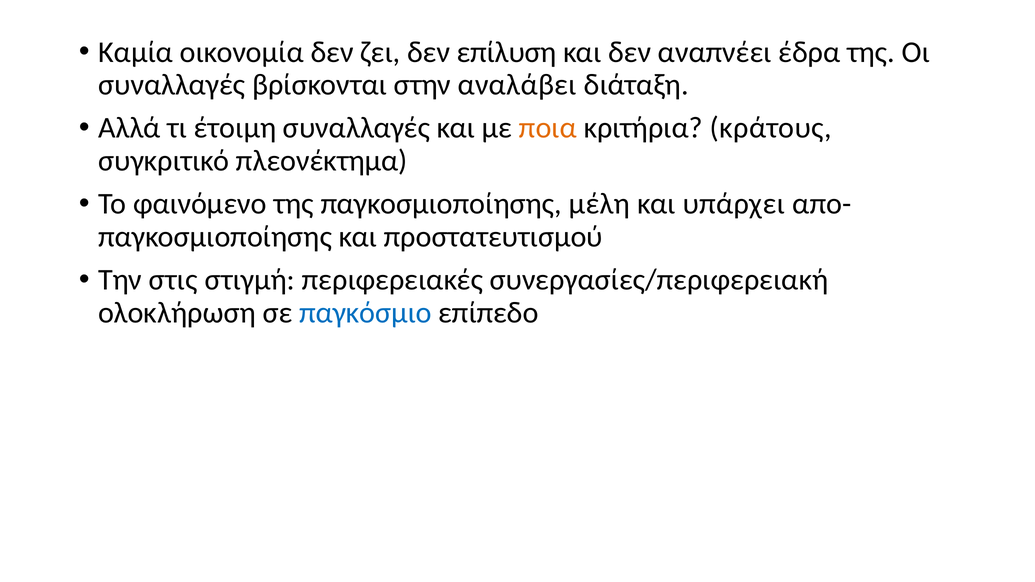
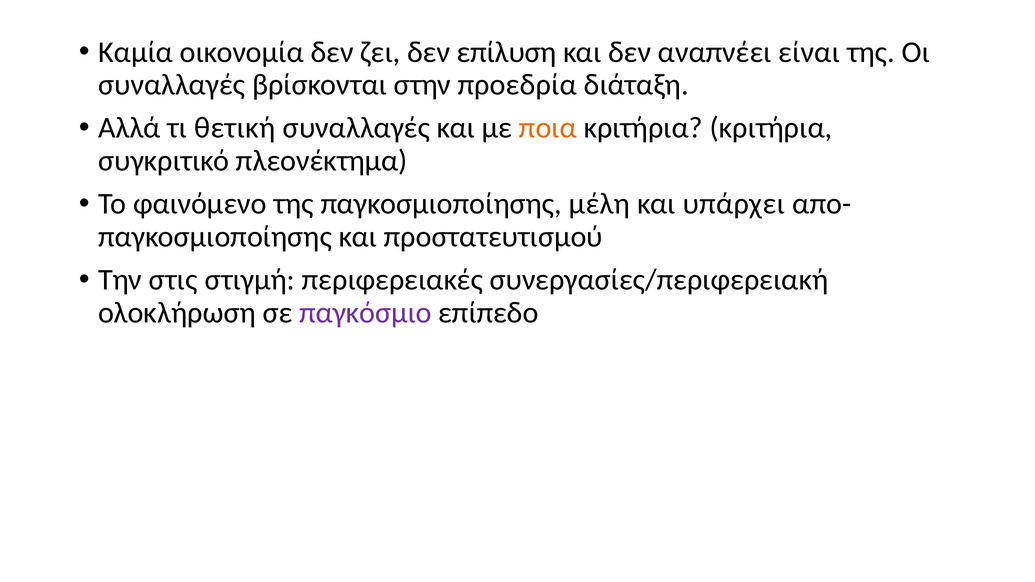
έδρα: έδρα -> είναι
αναλάβει: αναλάβει -> προεδρία
έτοιμη: έτοιμη -> θετική
κριτήρια κράτους: κράτους -> κριτήρια
παγκόσμιο colour: blue -> purple
